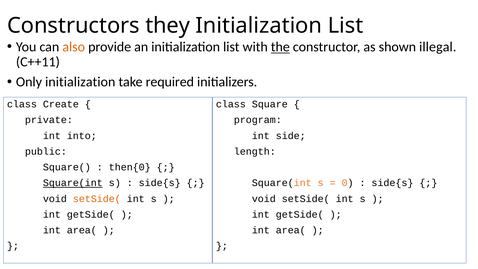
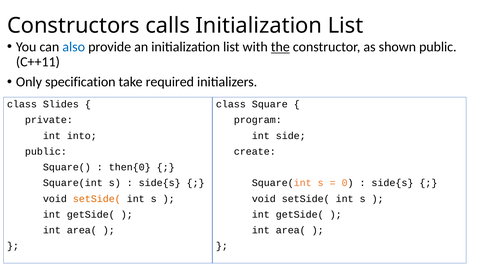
they: they -> calls
also colour: orange -> blue
shown illegal: illegal -> public
Only initialization: initialization -> specification
Create: Create -> Slides
length: length -> create
Square(int at (73, 183) underline: present -> none
